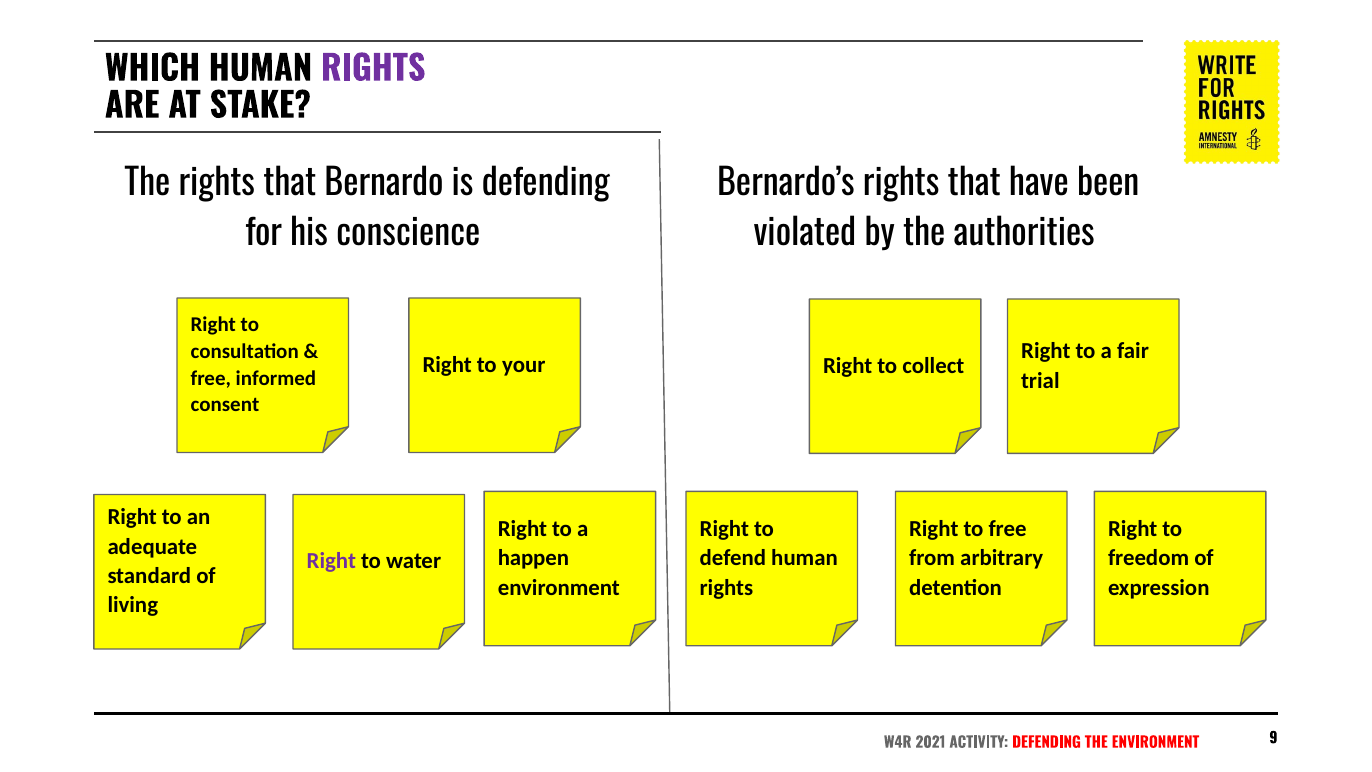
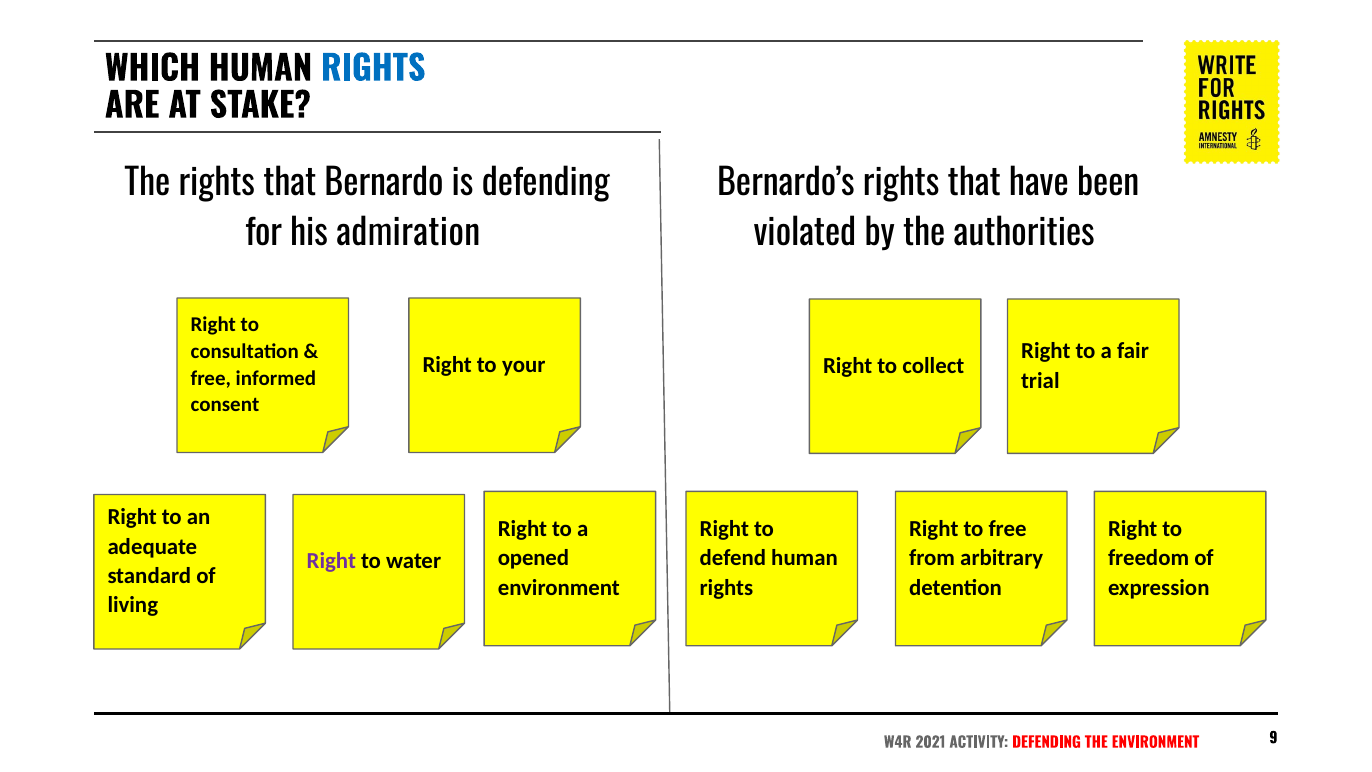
RIGHTS at (373, 69) colour: purple -> blue
conscience: conscience -> admiration
happen: happen -> opened
